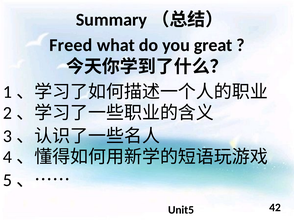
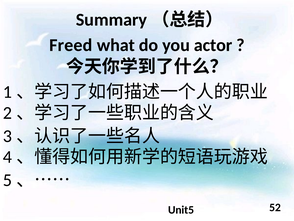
great: great -> actor
42: 42 -> 52
